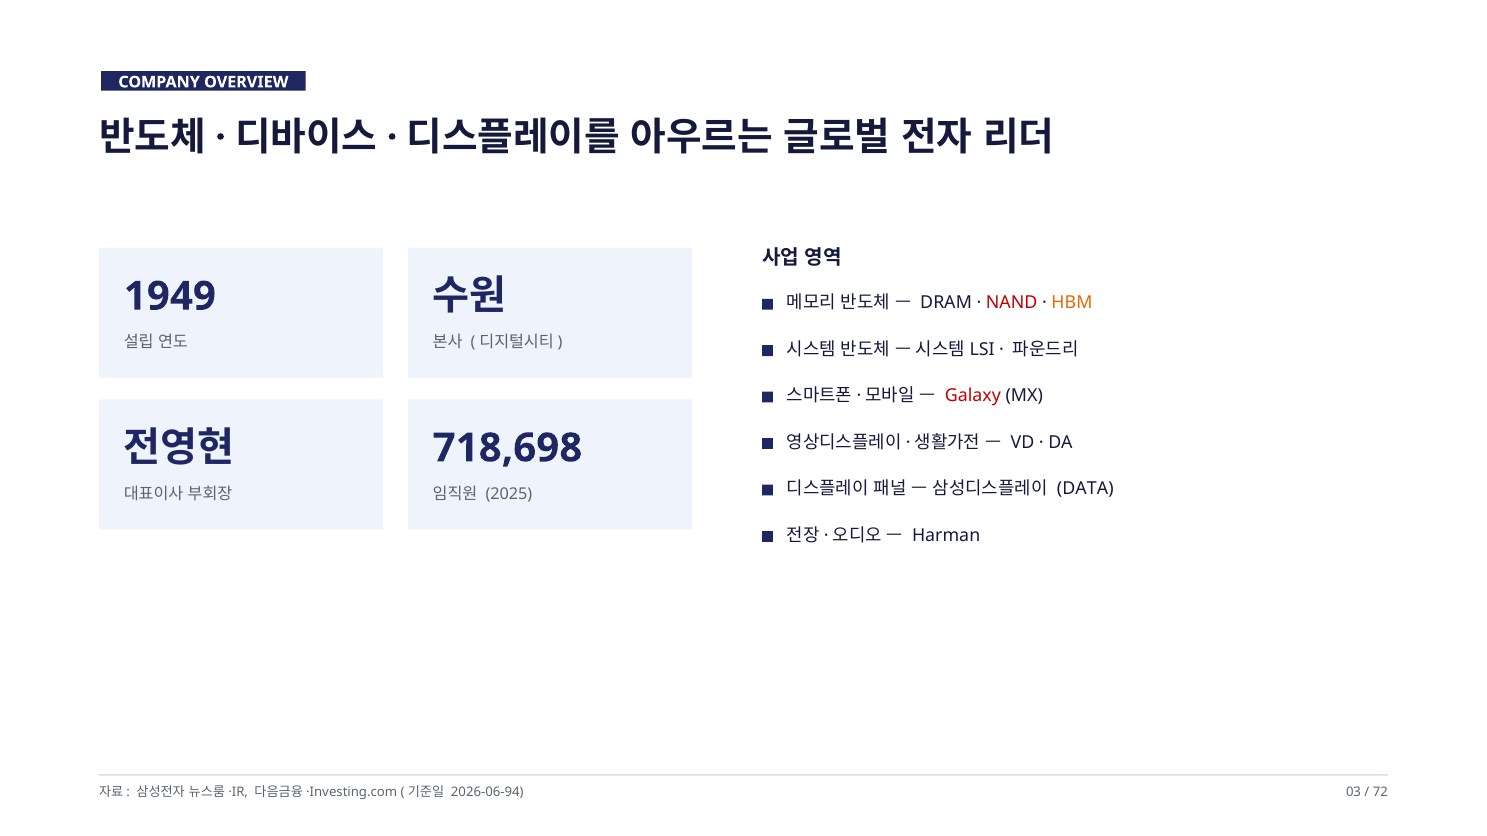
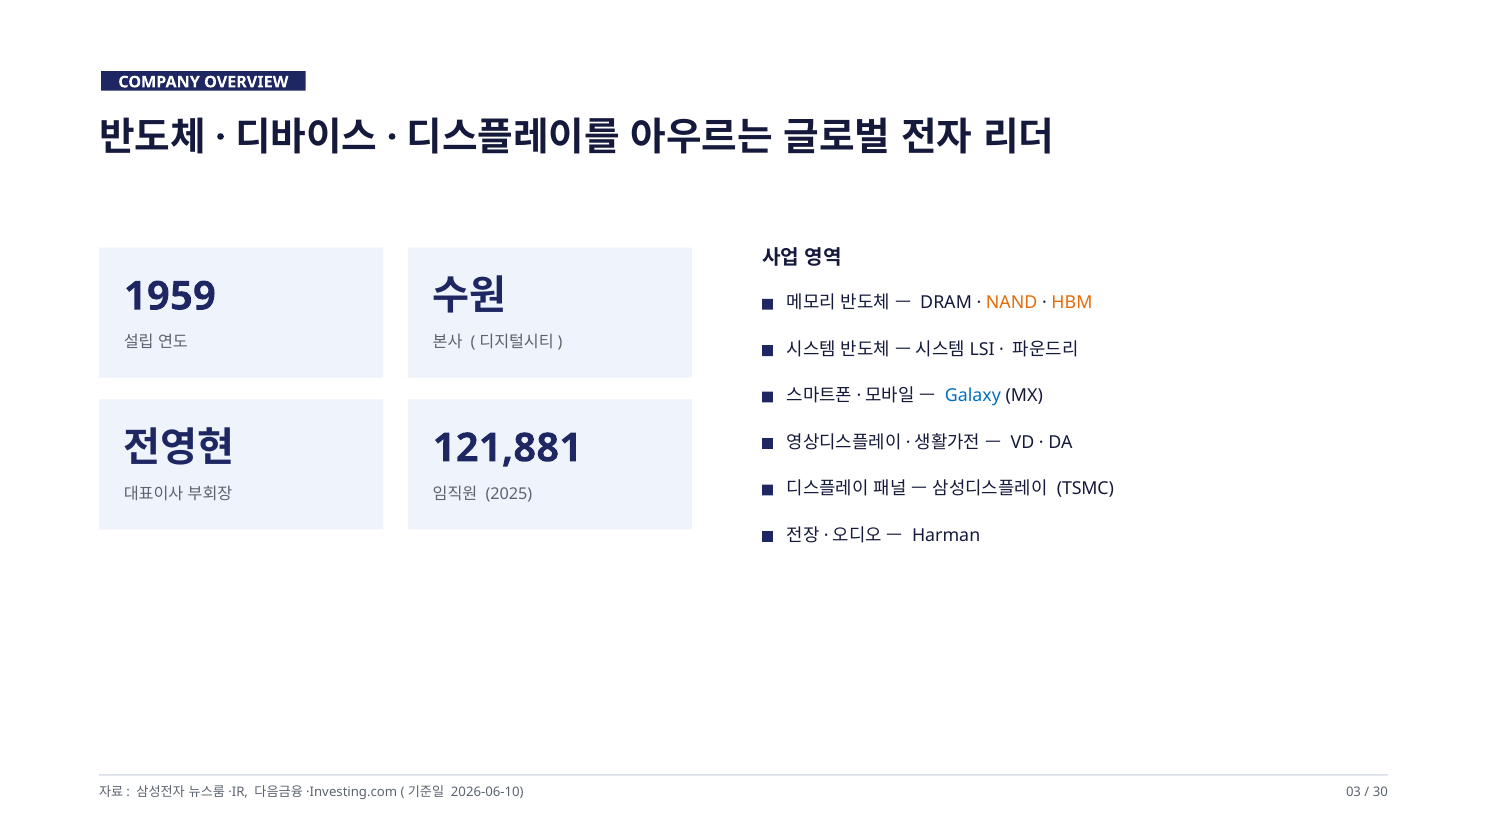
1949: 1949 -> 1959
NAND colour: red -> orange
Galaxy colour: red -> blue
718,698: 718,698 -> 121,881
DATA: DATA -> TSMC
2026-06-94: 2026-06-94 -> 2026-06-10
72: 72 -> 30
